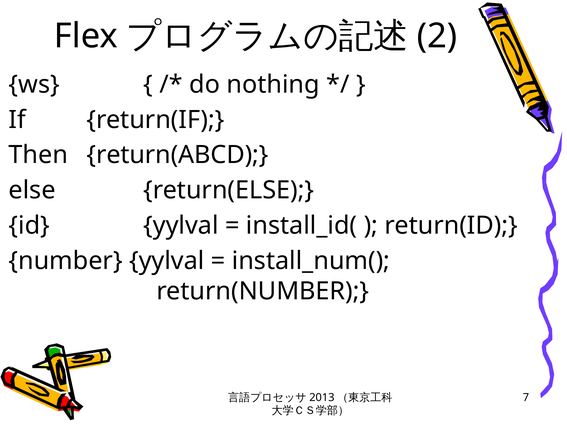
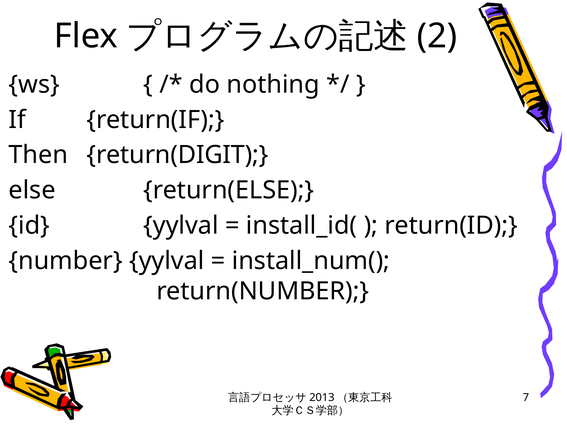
return(ABCD: return(ABCD -> return(DIGIT
